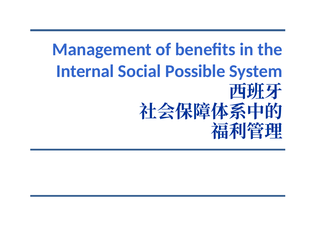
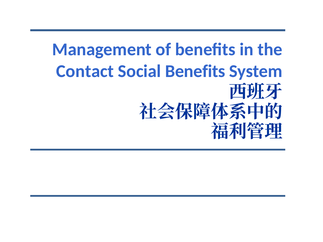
Internal: Internal -> Contact
Social Possible: Possible -> Benefits
